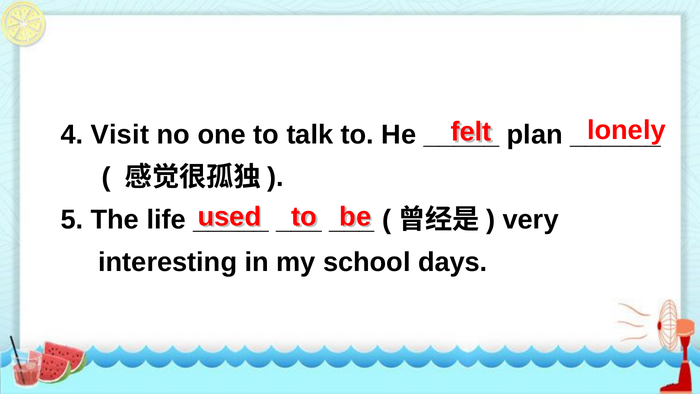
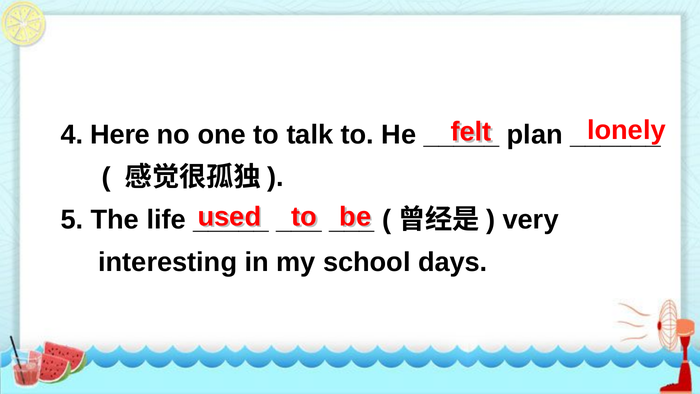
Visit: Visit -> Here
